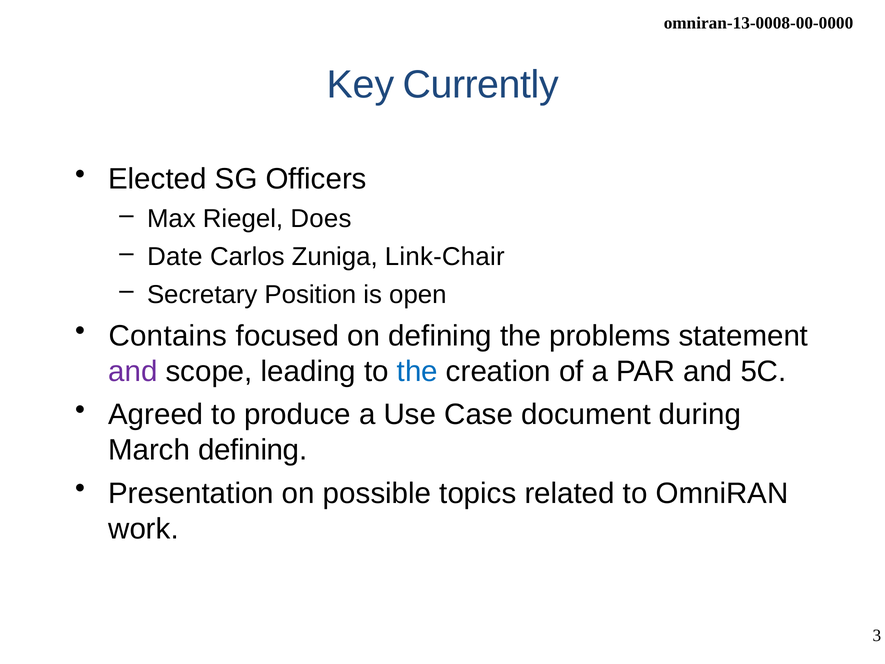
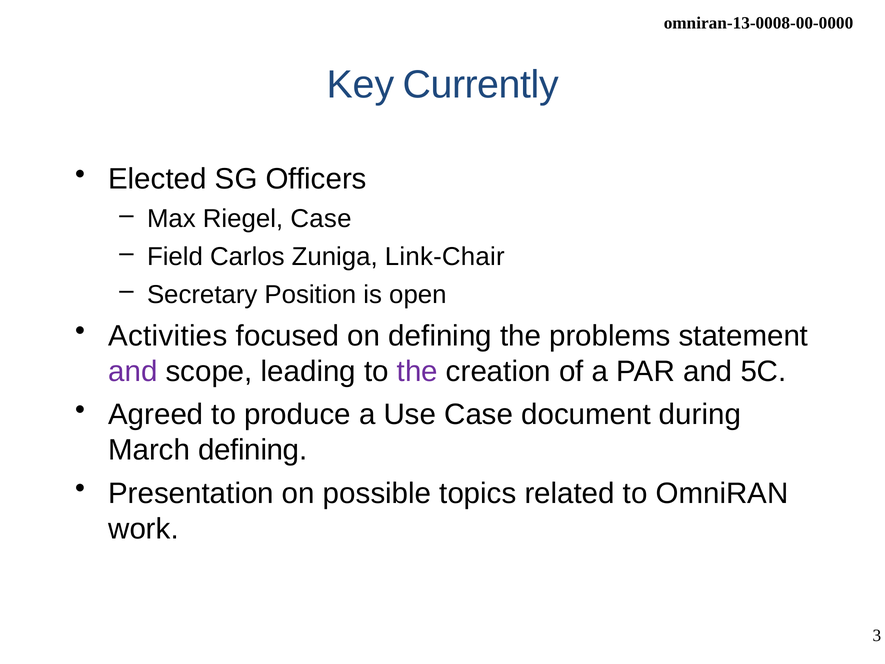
Riegel Does: Does -> Case
Date: Date -> Field
Contains: Contains -> Activities
the at (417, 371) colour: blue -> purple
